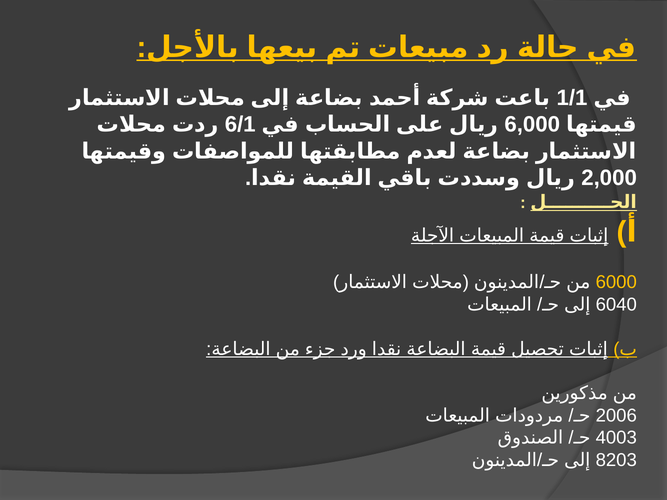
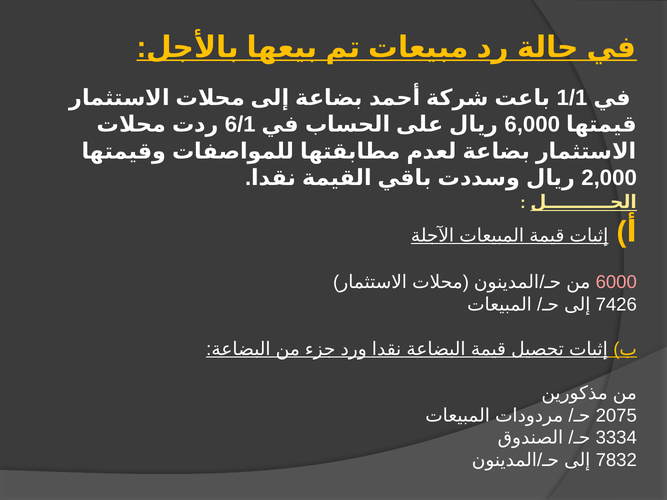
6000 colour: yellow -> pink
6040: 6040 -> 7426
2006: 2006 -> 2075
4003: 4003 -> 3334
8203: 8203 -> 7832
